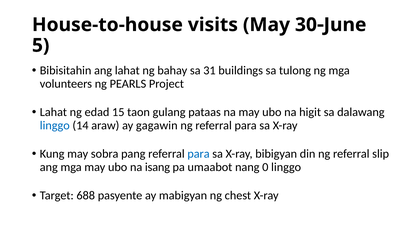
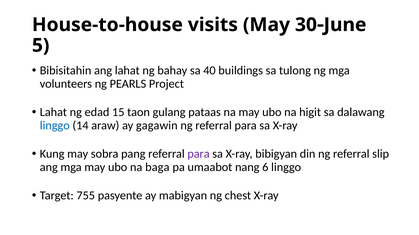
31: 31 -> 40
para at (199, 154) colour: blue -> purple
isang: isang -> baga
0: 0 -> 6
688: 688 -> 755
